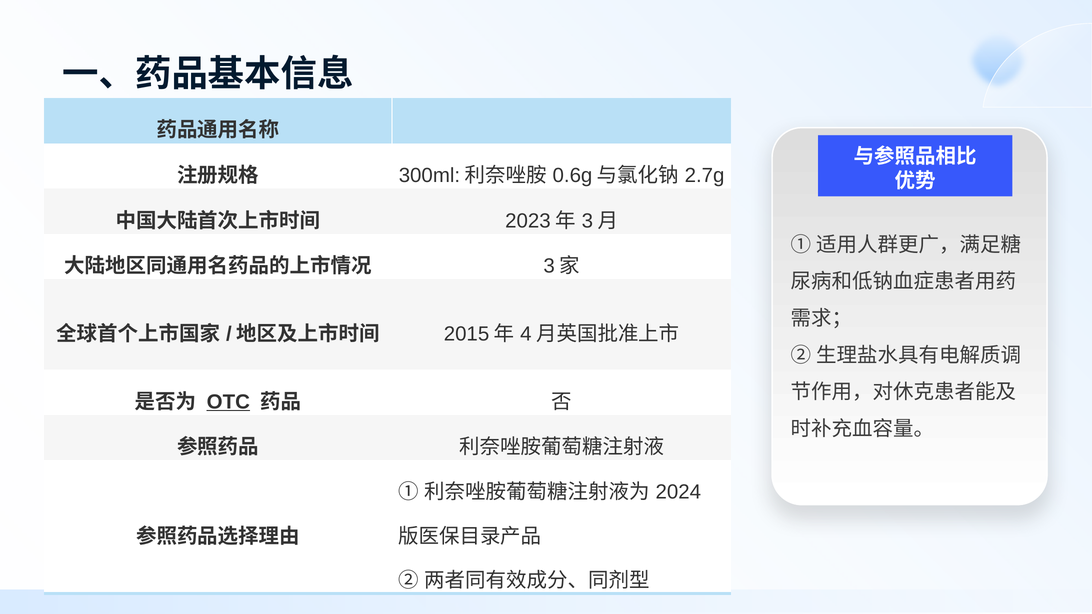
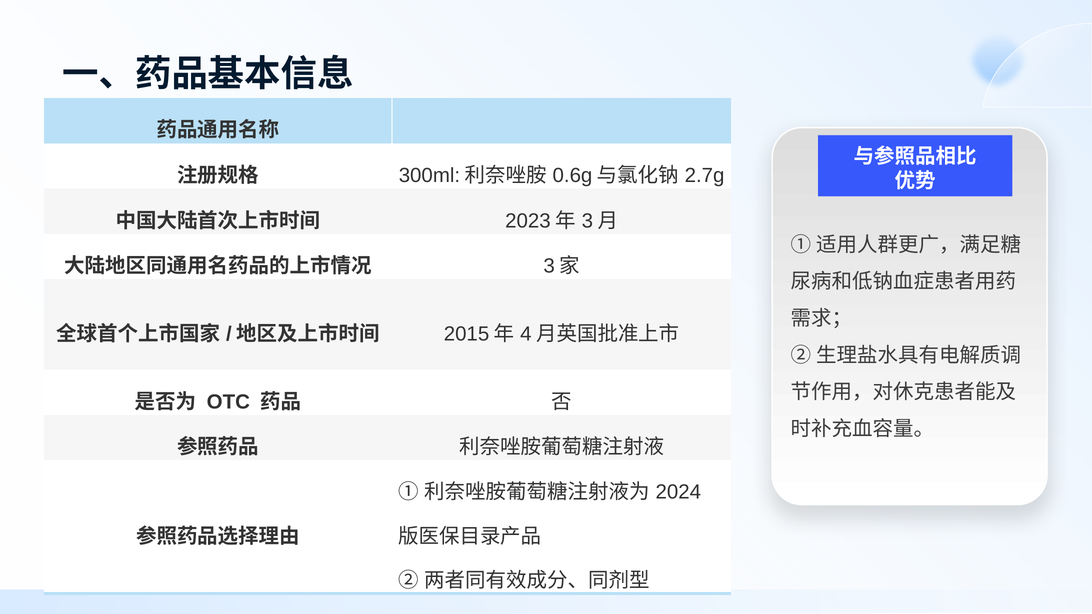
OTC underline: present -> none
